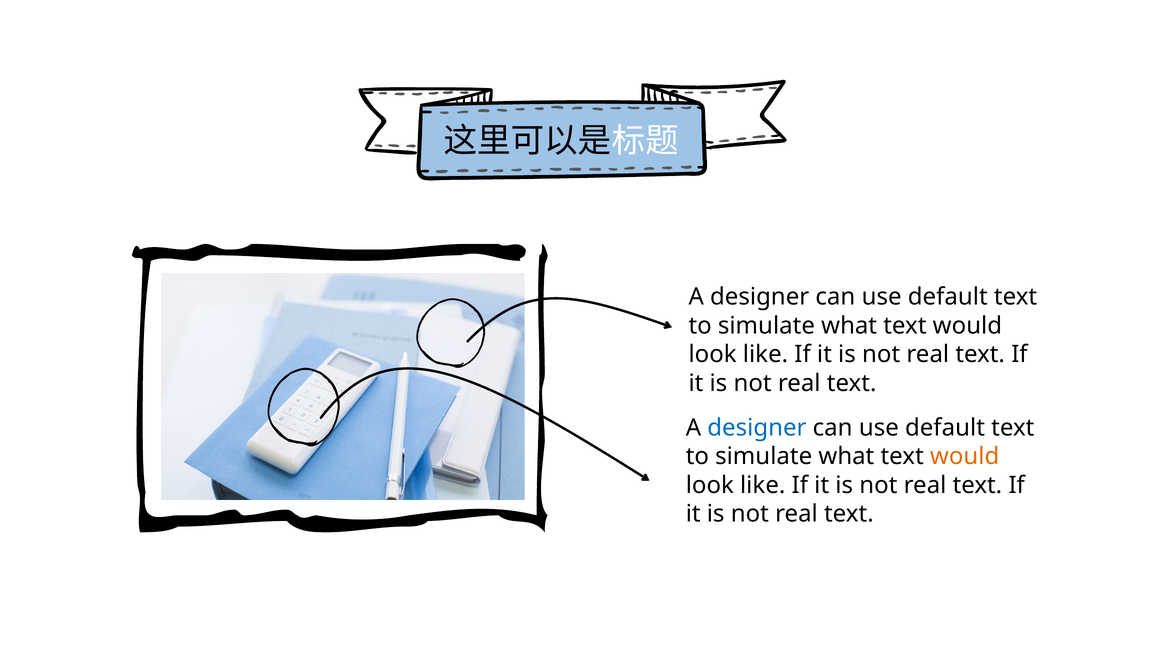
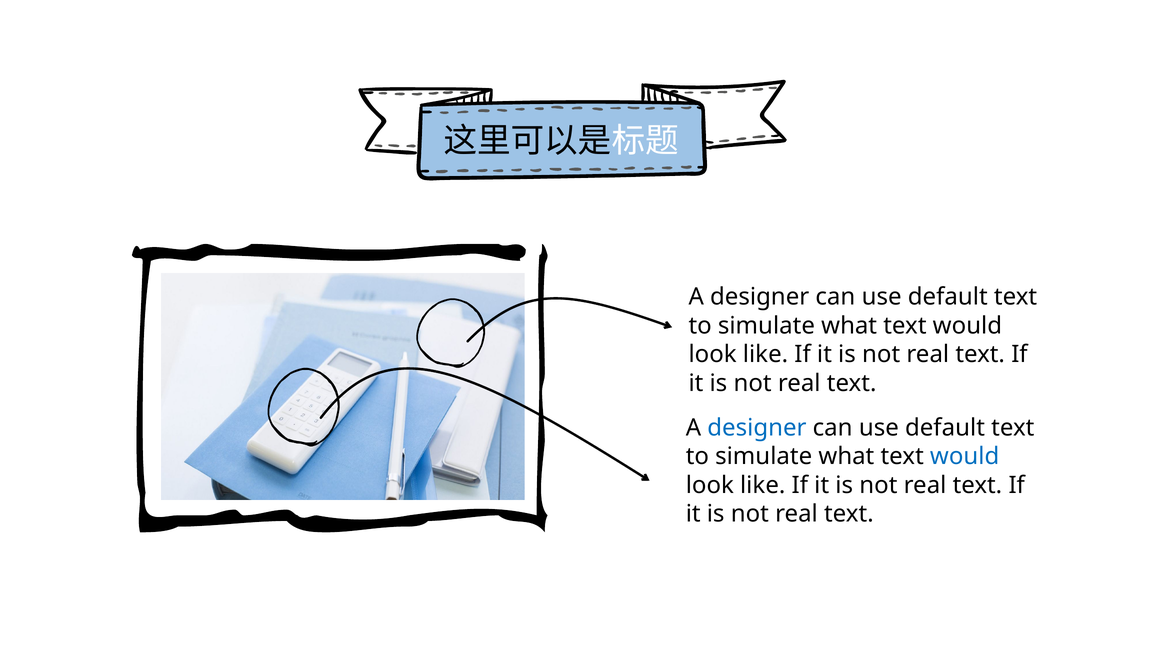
would at (965, 456) colour: orange -> blue
